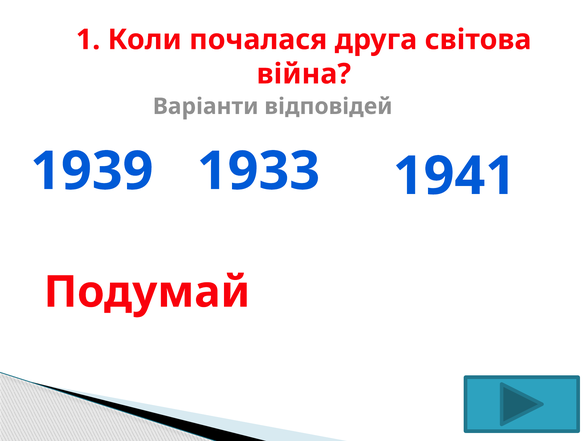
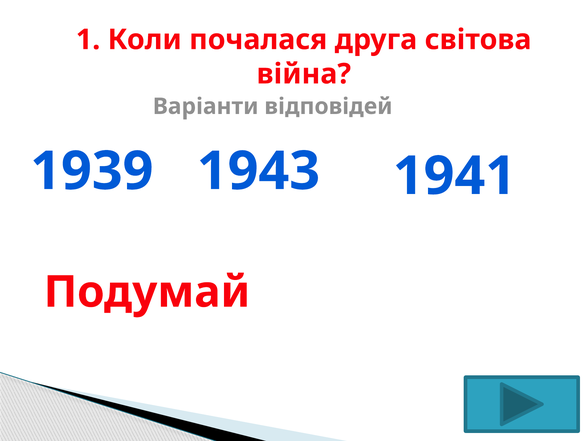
1933: 1933 -> 1943
